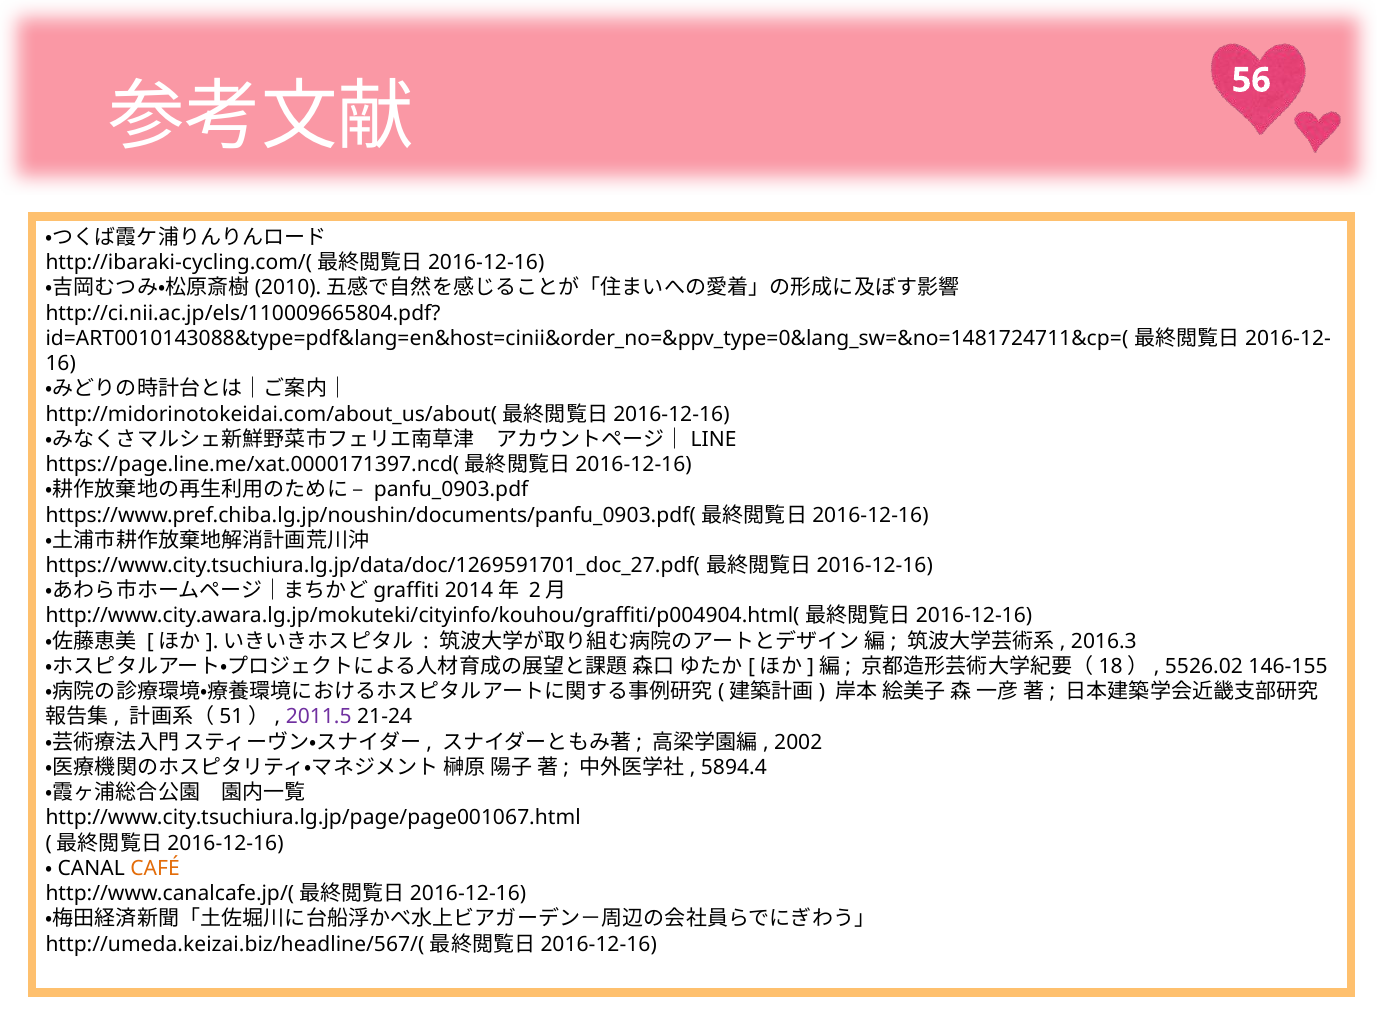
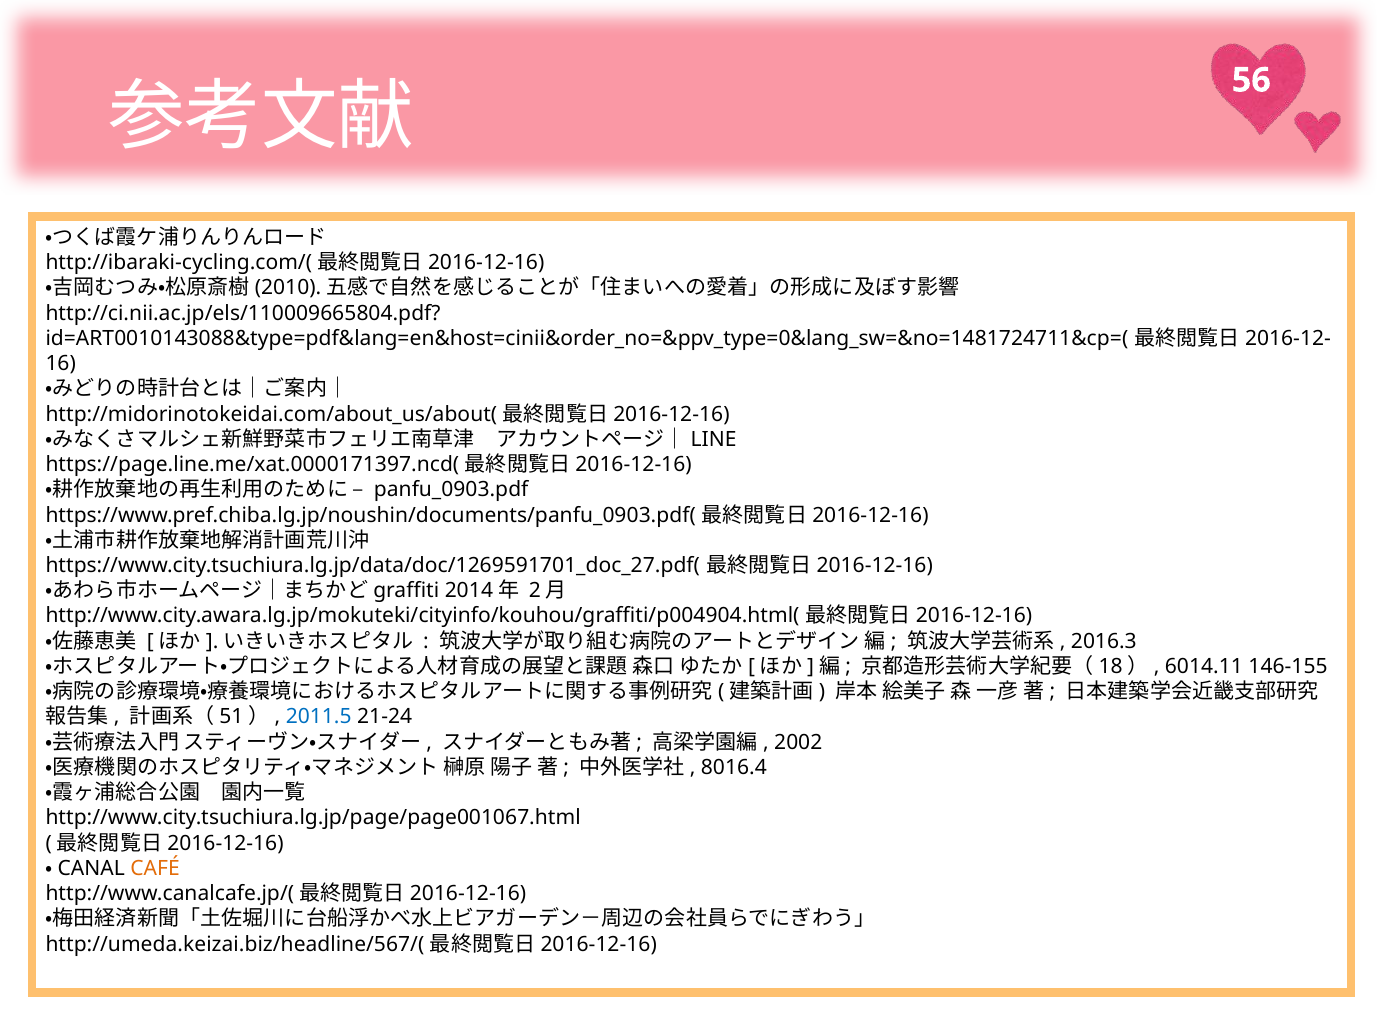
5526.02: 5526.02 -> 6014.11
2011.5 colour: purple -> blue
5894.4: 5894.4 -> 8016.4
